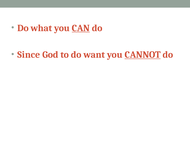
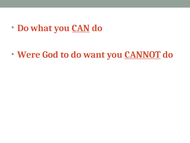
Since: Since -> Were
